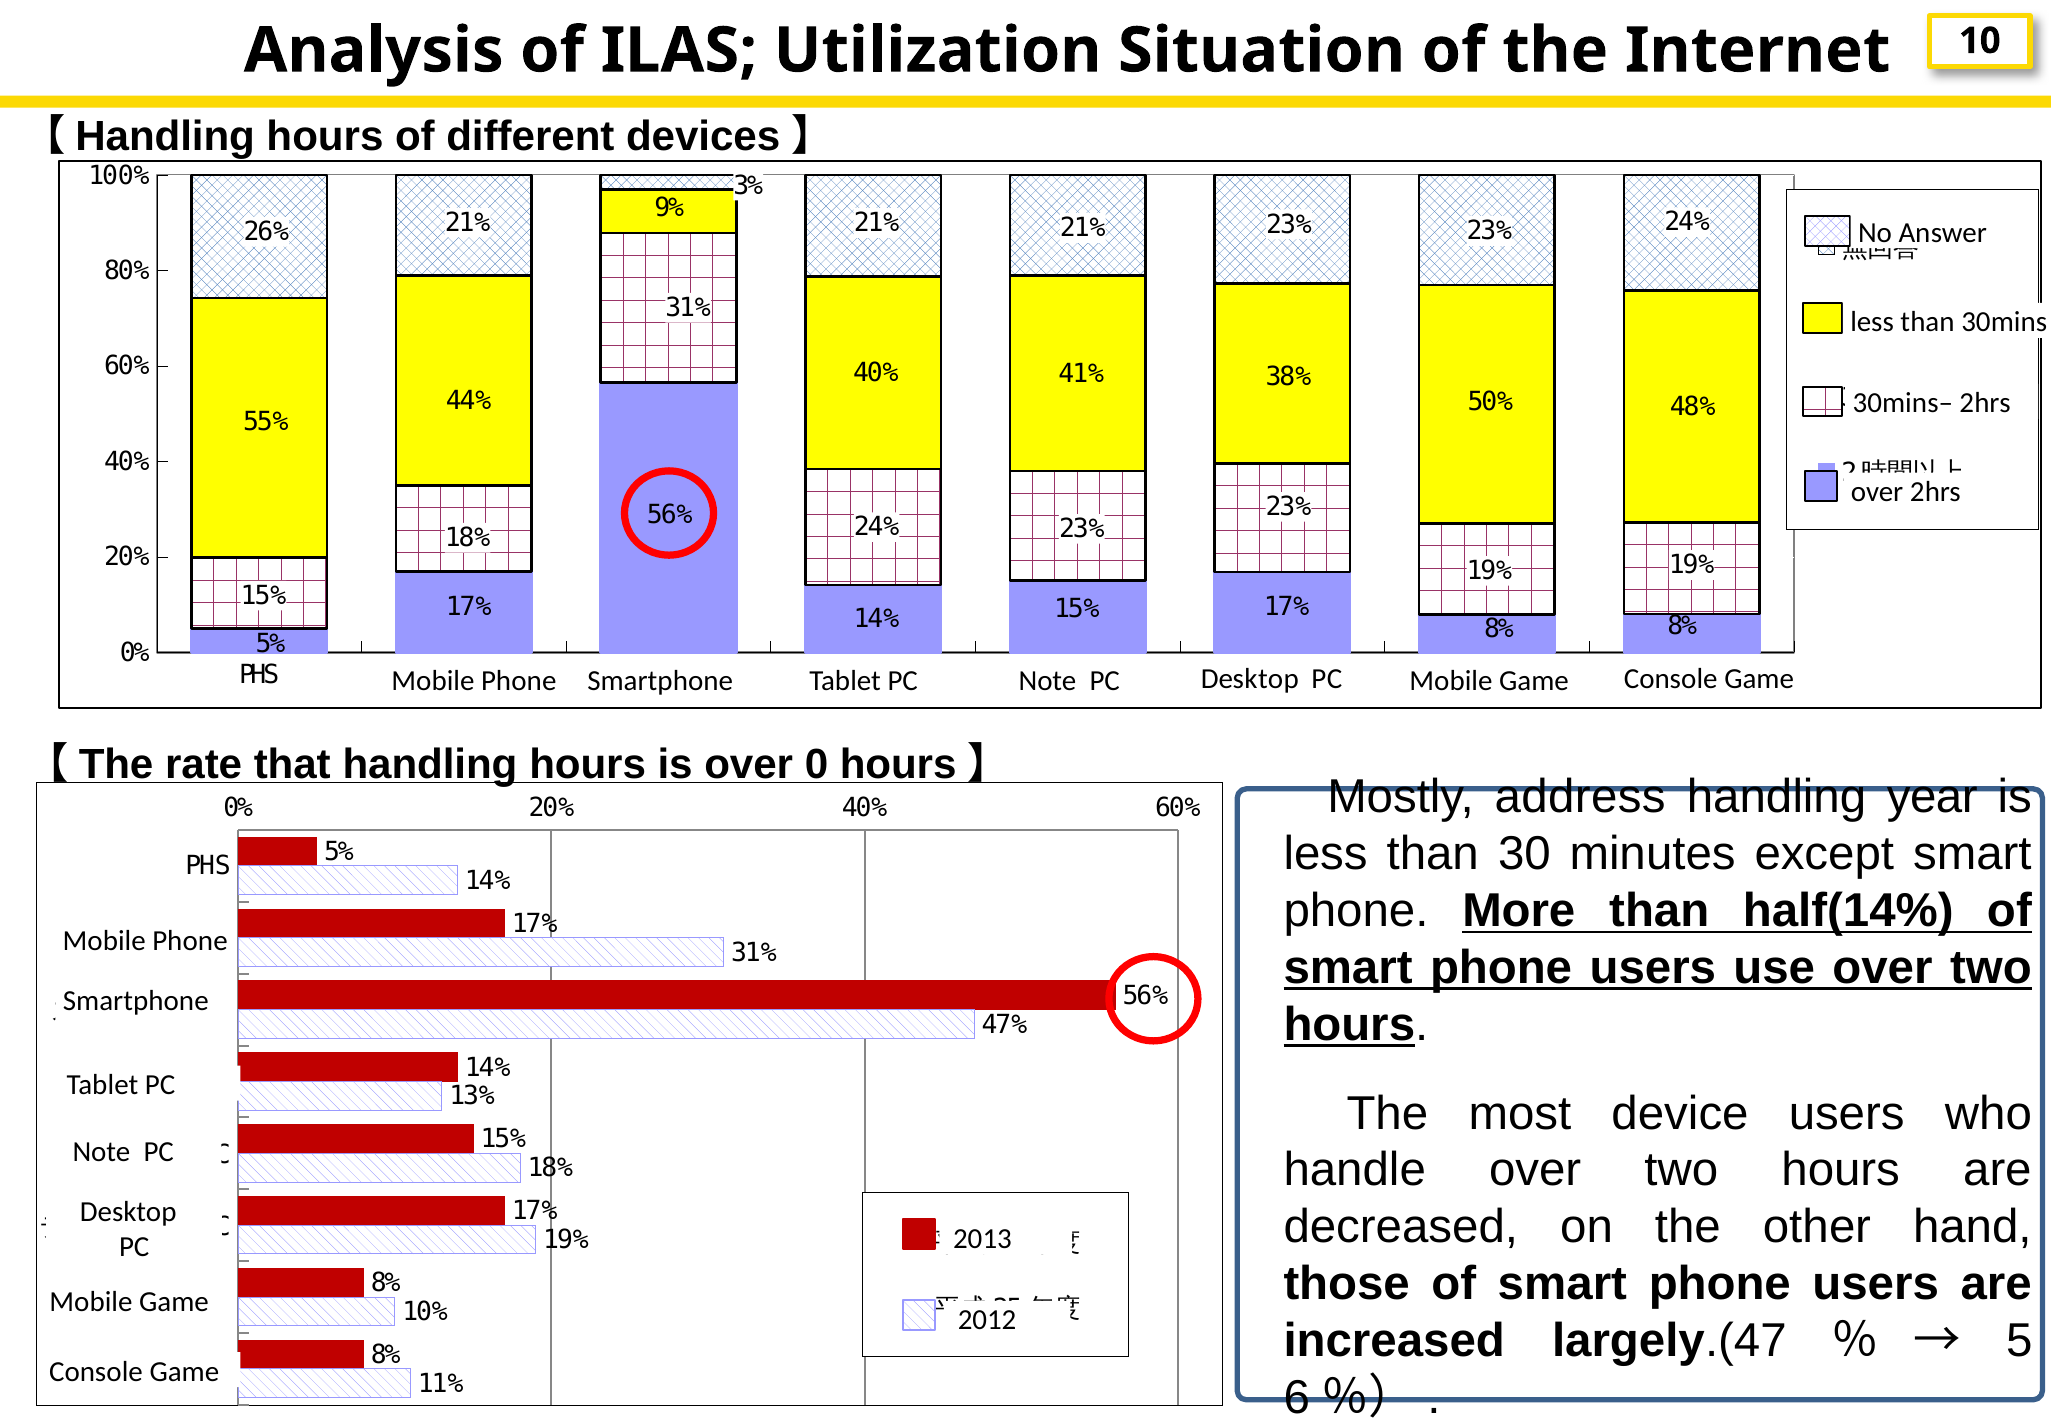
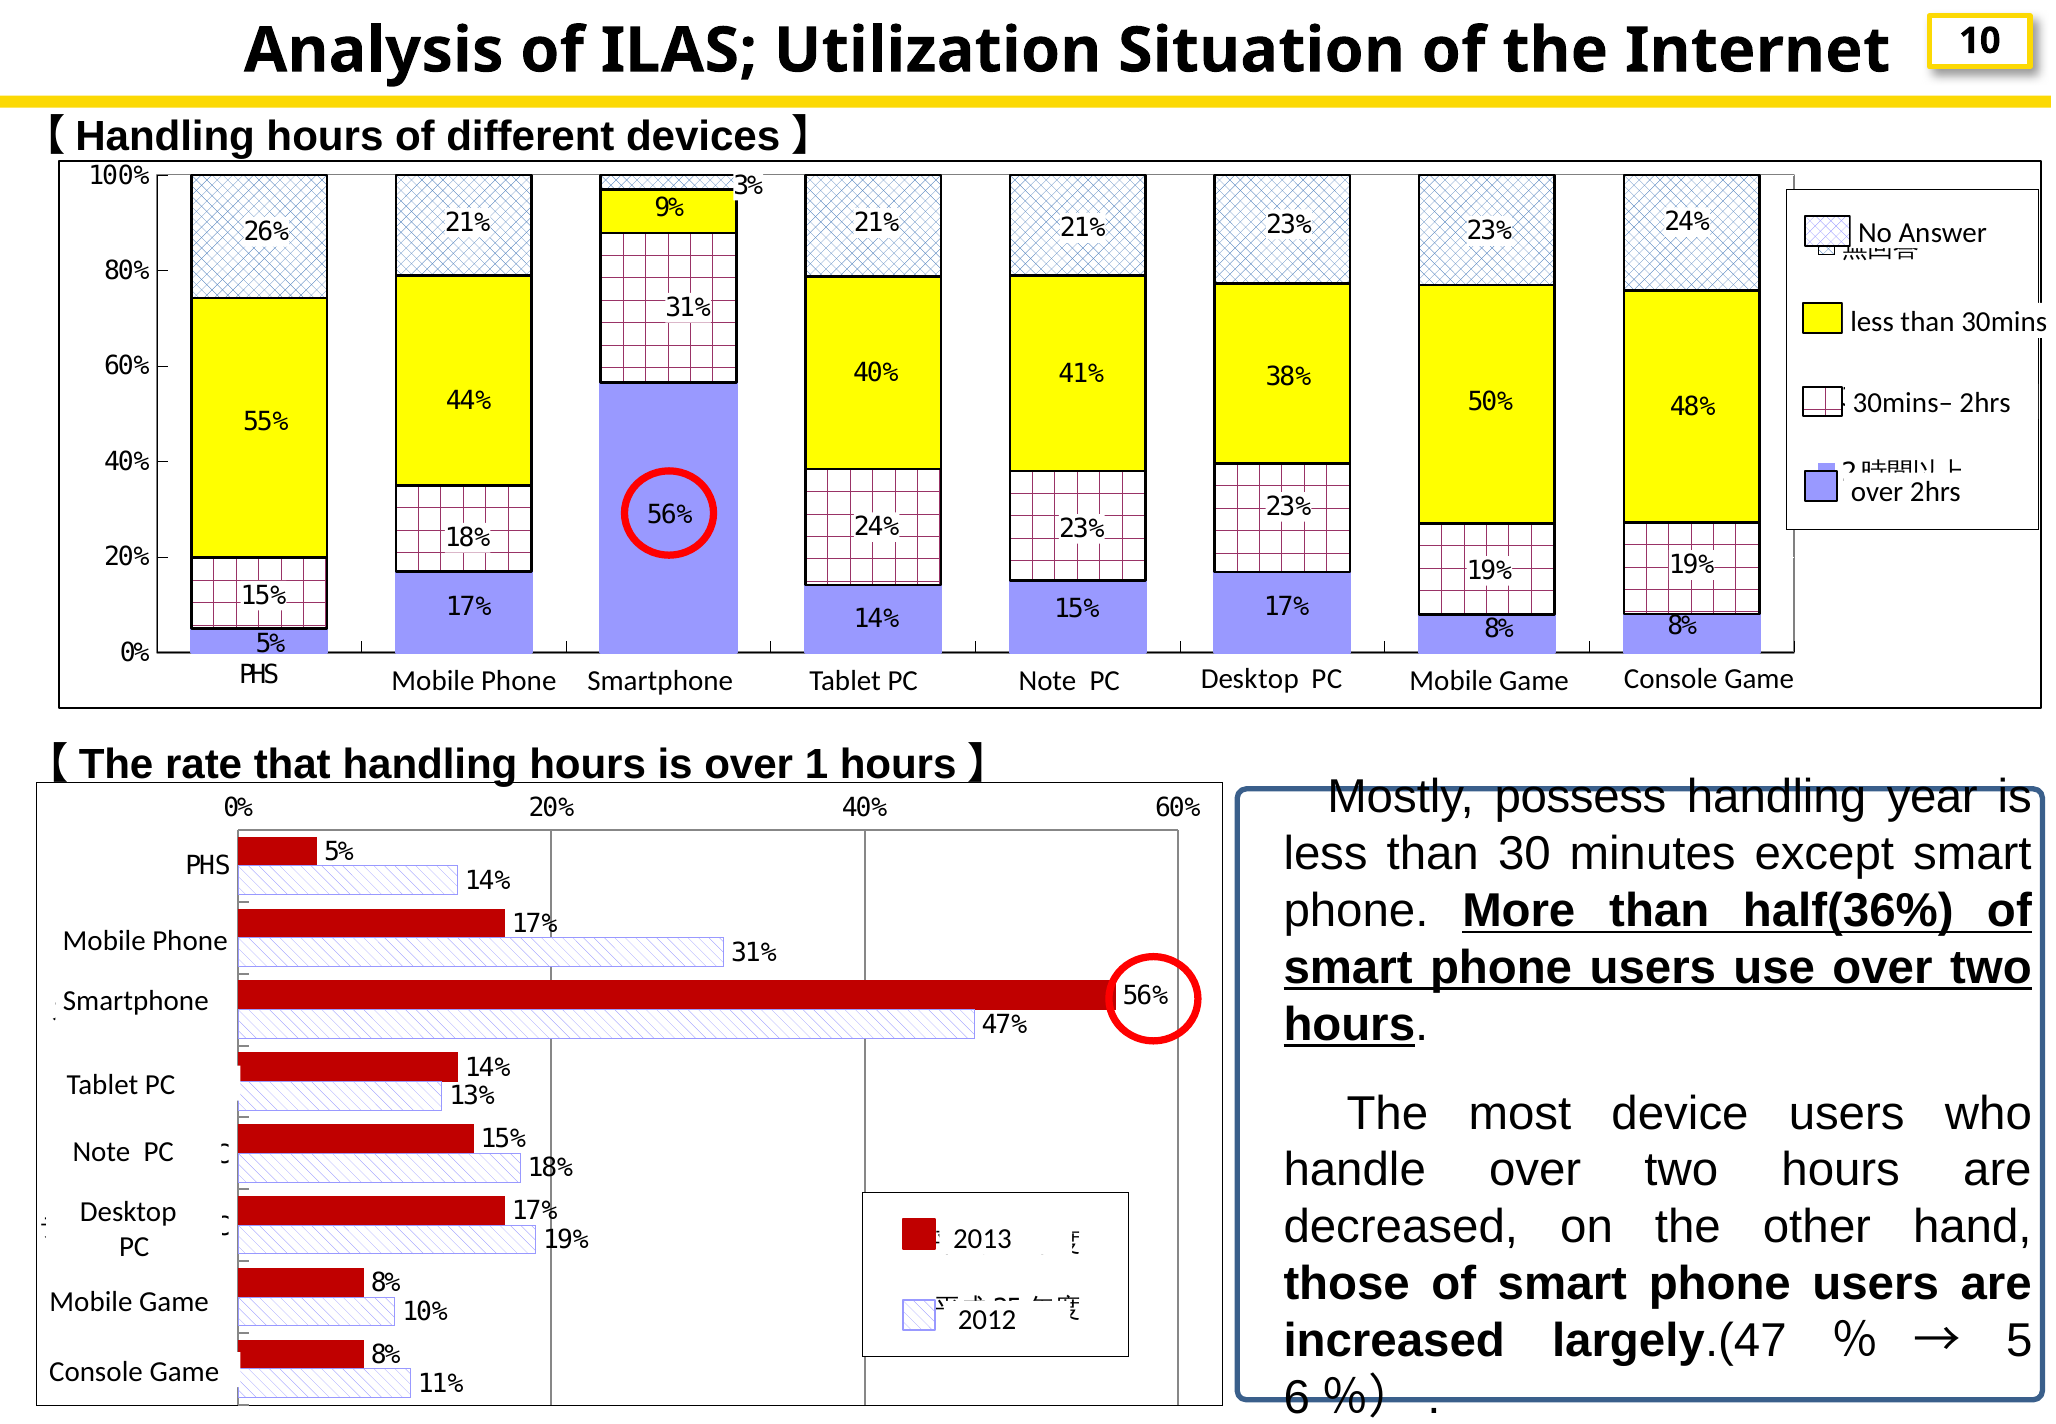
0: 0 -> 1
address: address -> possess
half(14%: half(14% -> half(36%
